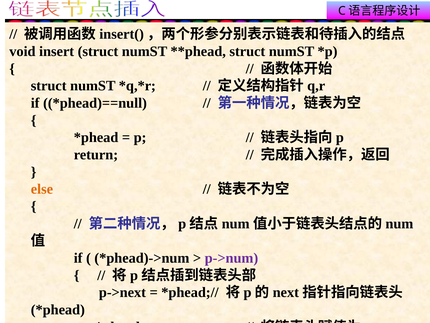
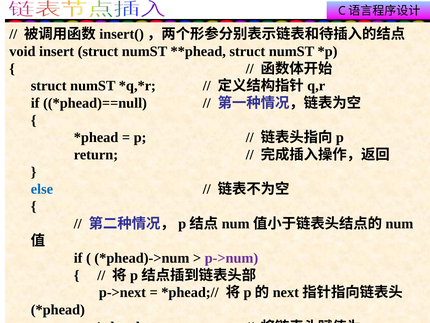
else colour: orange -> blue
